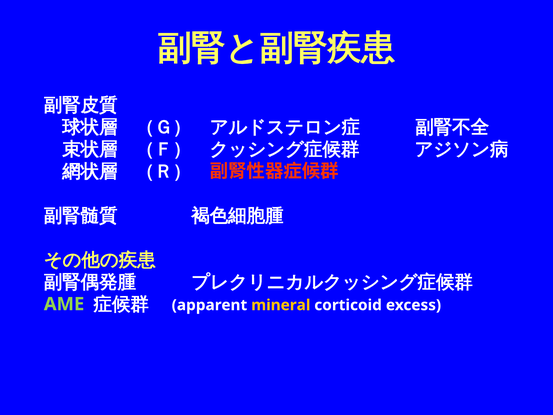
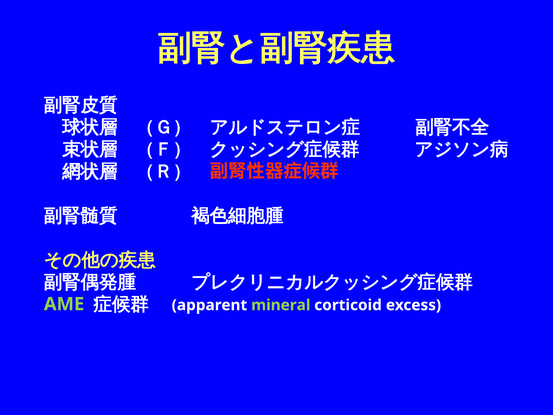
mineral colour: yellow -> light green
